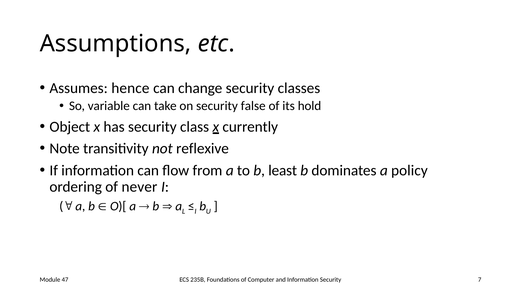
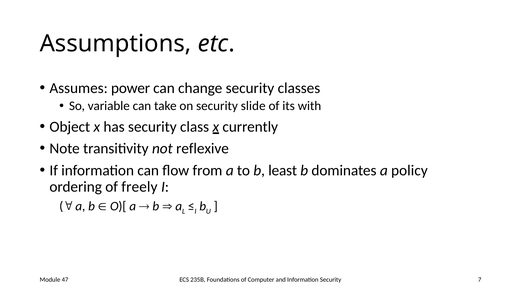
hence: hence -> power
false: false -> slide
hold: hold -> with
never: never -> freely
